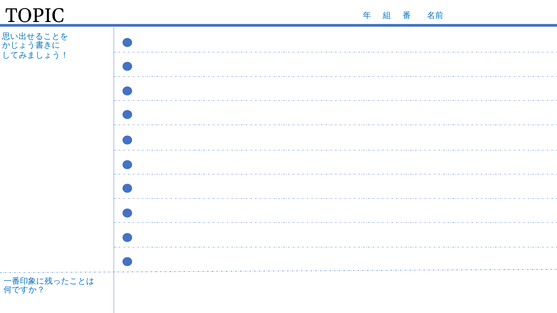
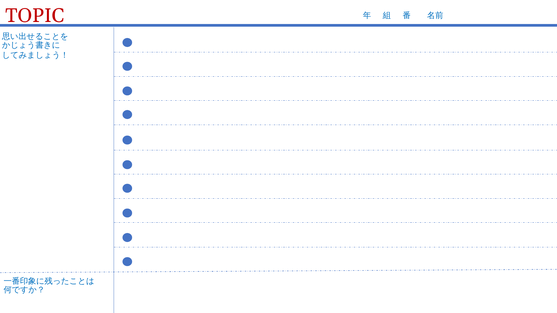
TOPIC colour: black -> red
